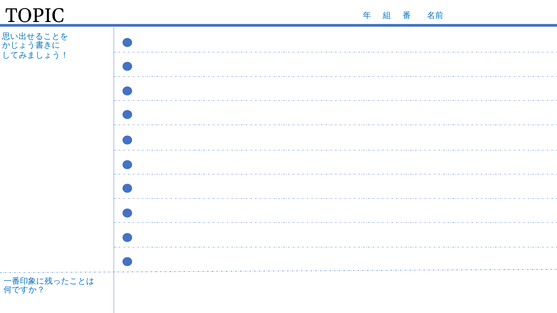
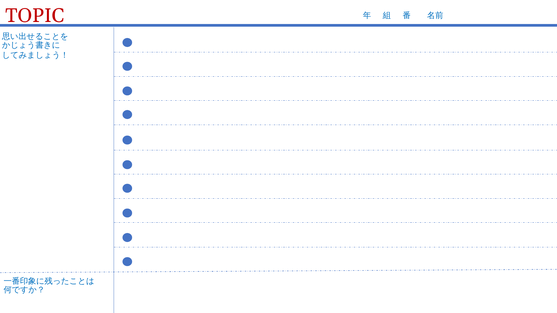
TOPIC colour: black -> red
